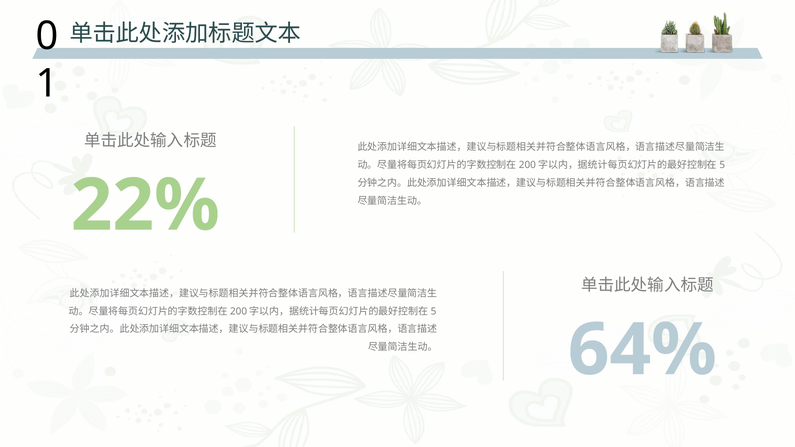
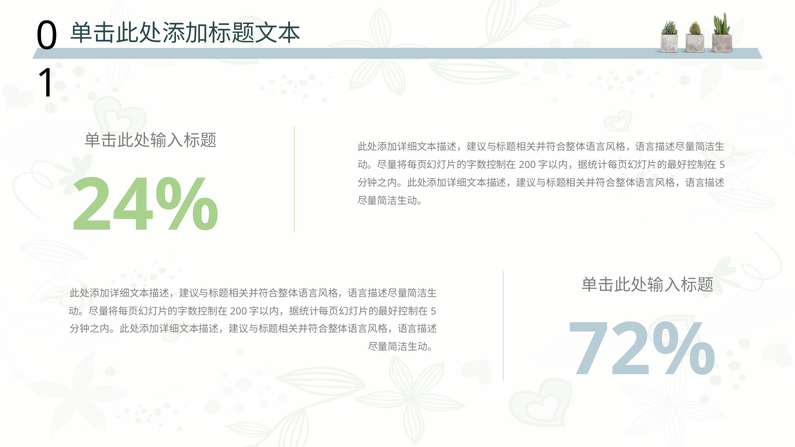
22%: 22% -> 24%
64%: 64% -> 72%
